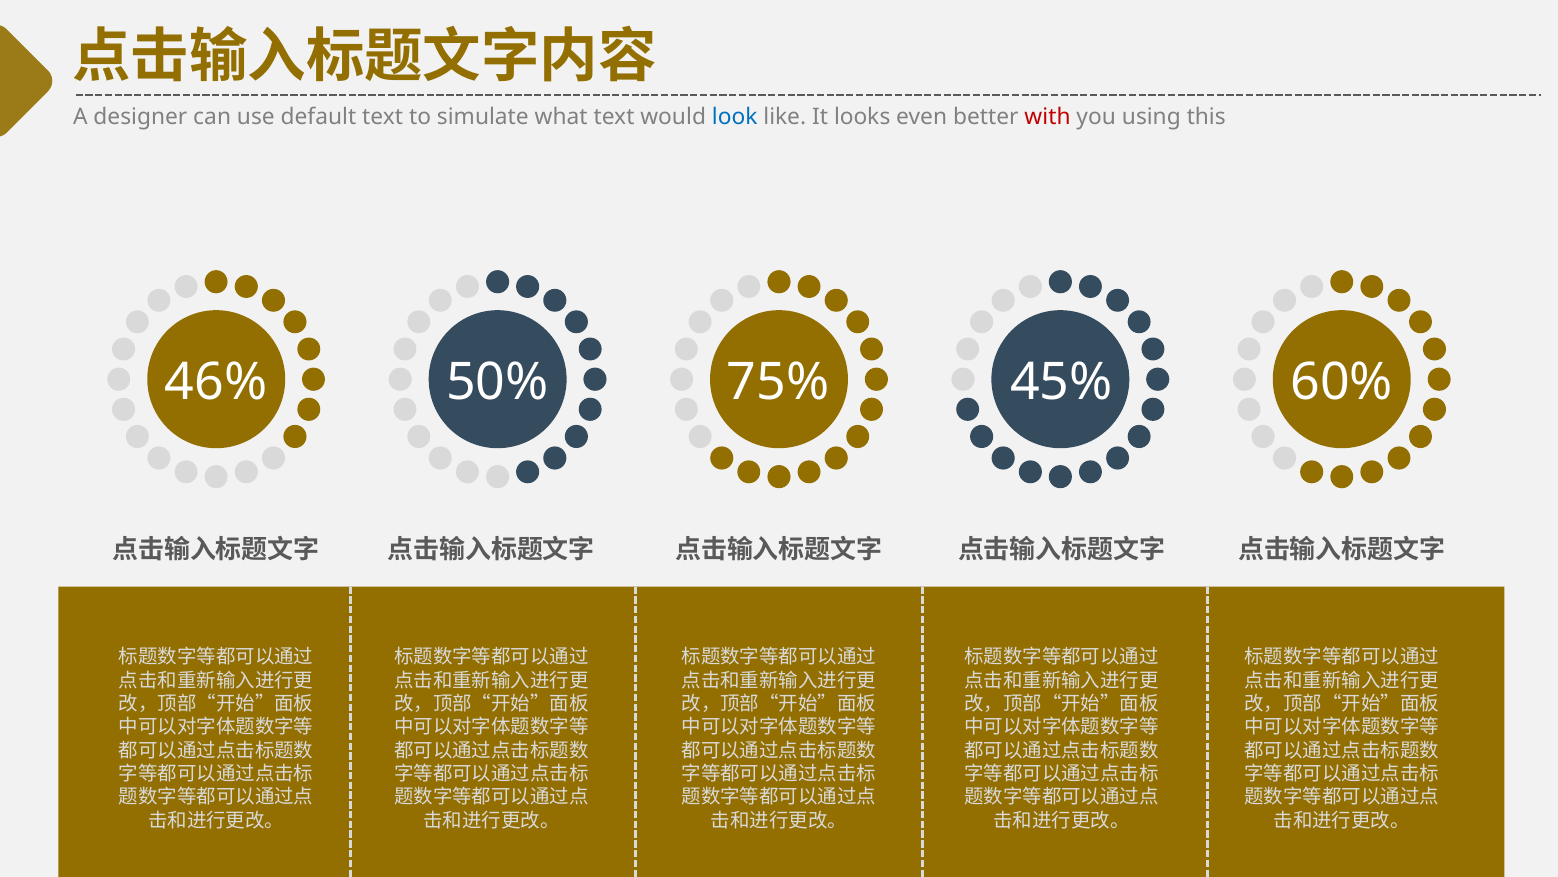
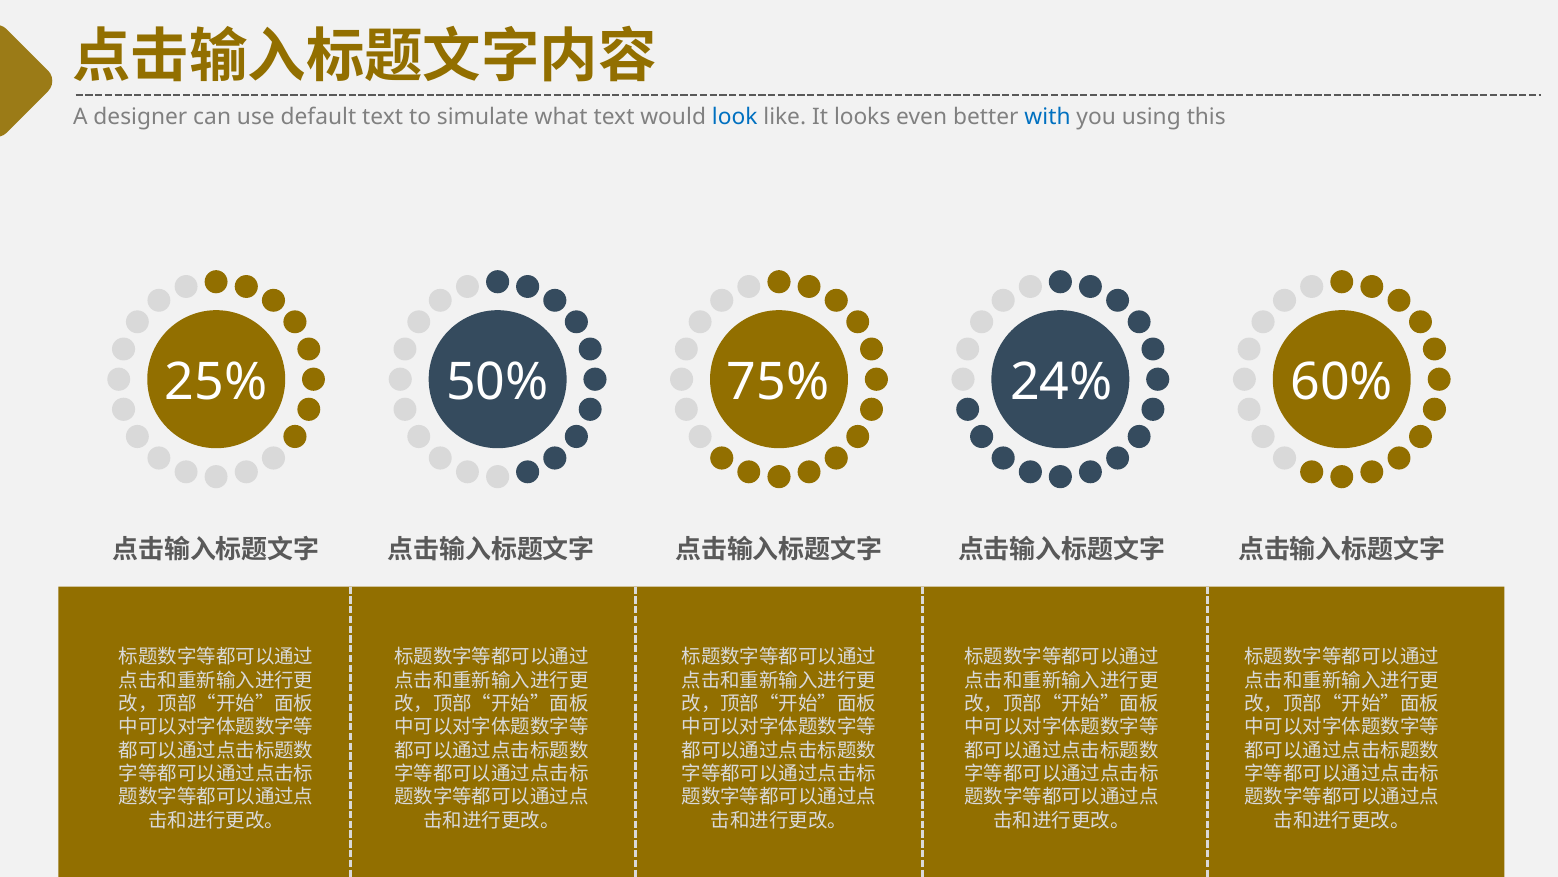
with colour: red -> blue
46%: 46% -> 25%
45%: 45% -> 24%
